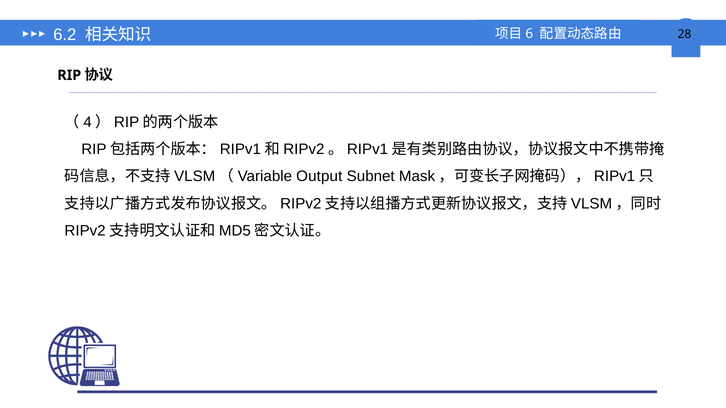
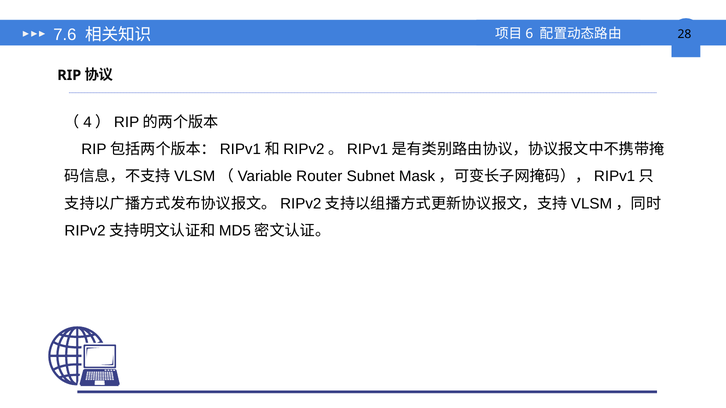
6.2: 6.2 -> 7.6
Output: Output -> Router
